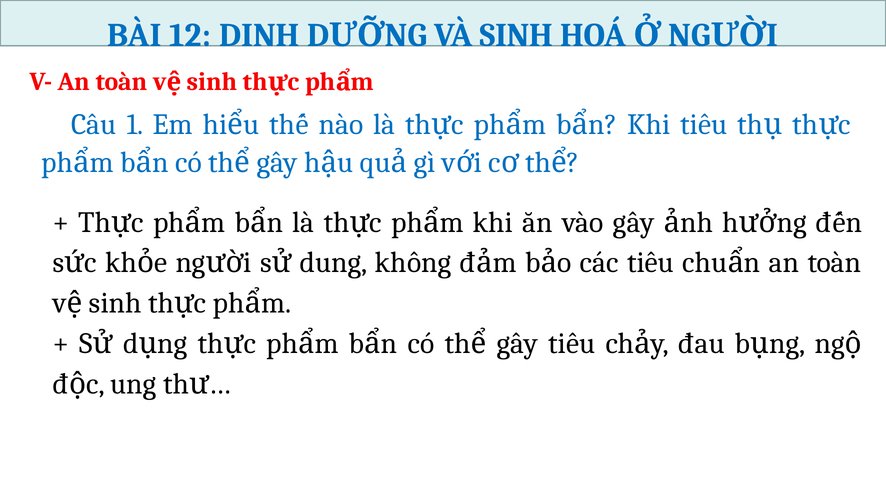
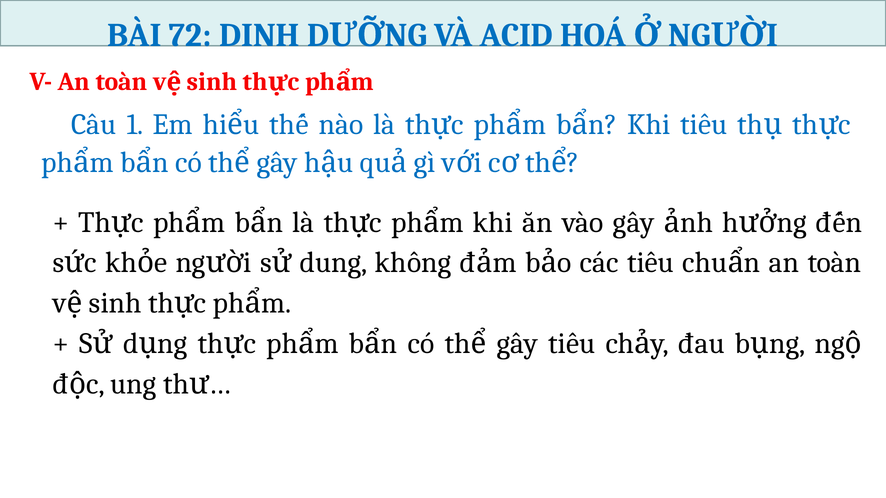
12: 12 -> 72
VÀ SINH: SINH -> ACID
